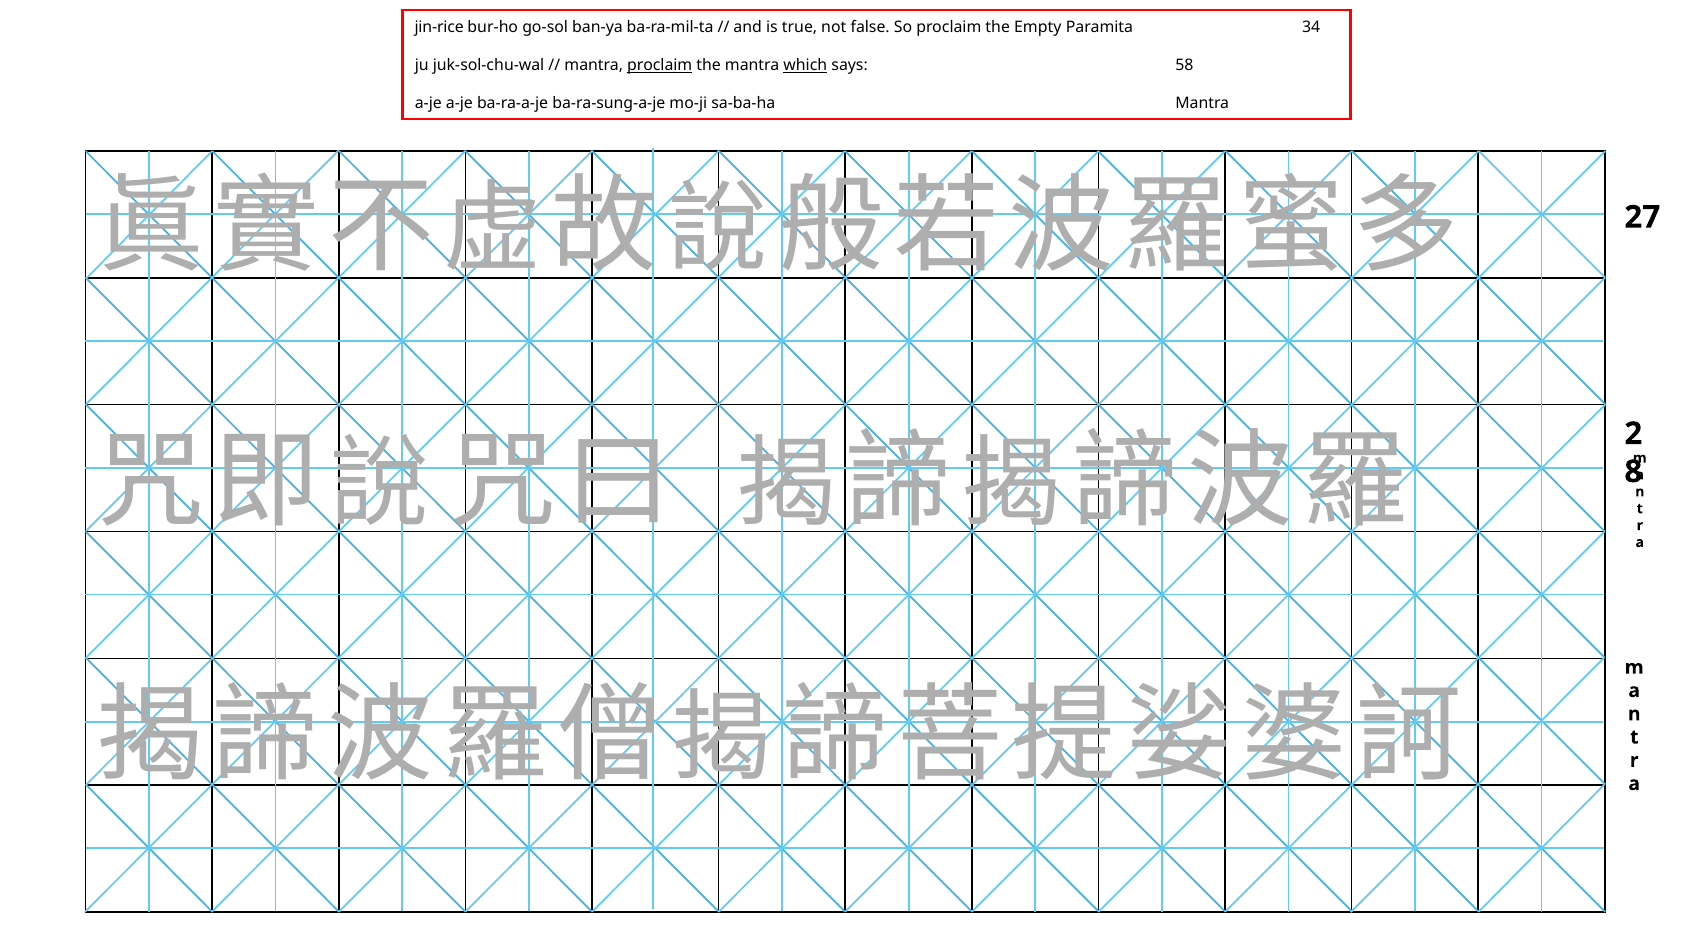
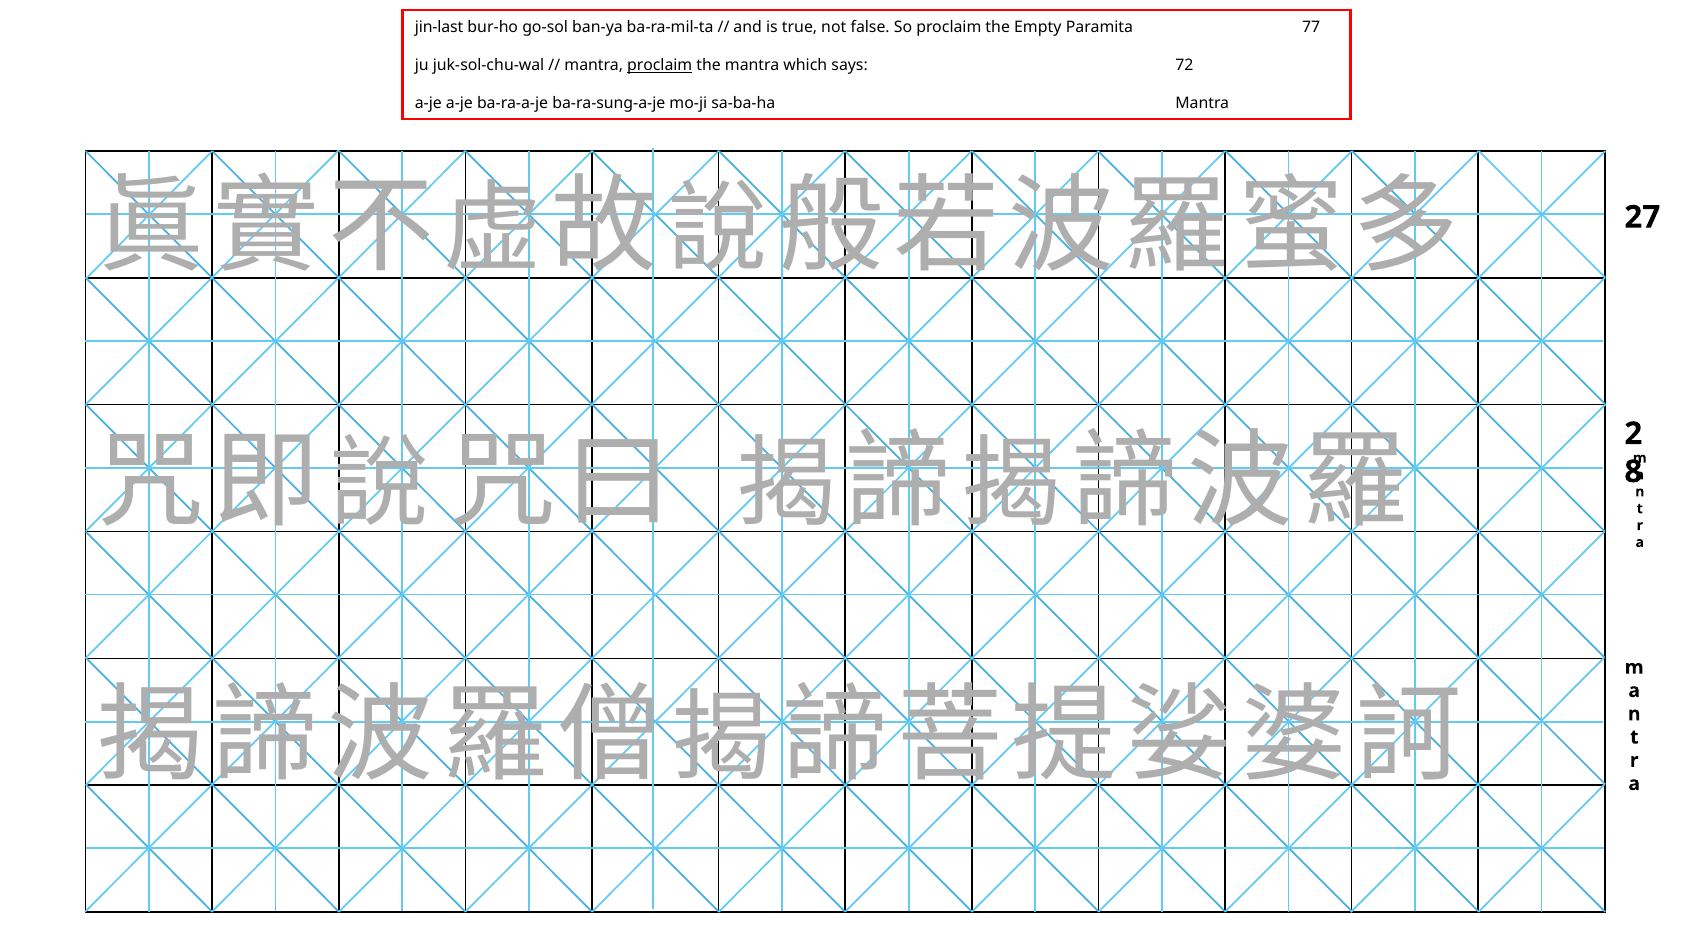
jin-rice: jin-rice -> jin-last
34: 34 -> 77
which underline: present -> none
58: 58 -> 72
